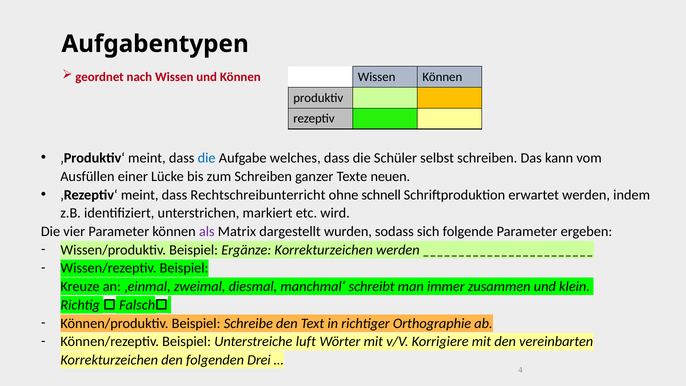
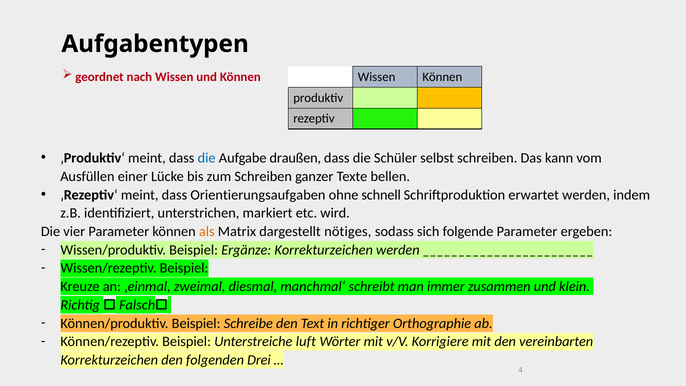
welches: welches -> draußen
neuen: neuen -> bellen
Rechtschreibunterricht: Rechtschreibunterricht -> Orientierungsaufgaben
als colour: purple -> orange
wurden: wurden -> nötiges
